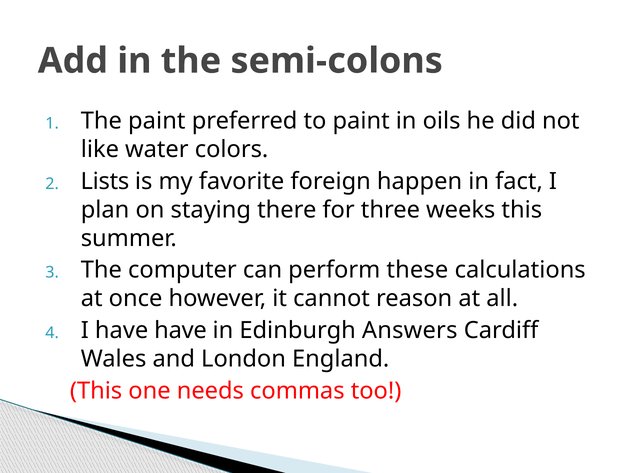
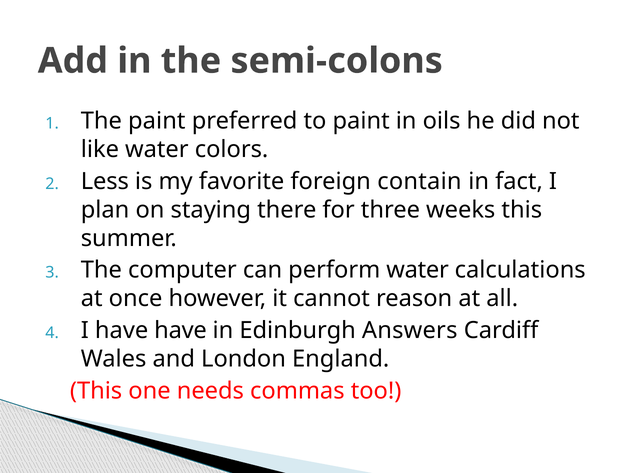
Lists: Lists -> Less
happen: happen -> contain
perform these: these -> water
